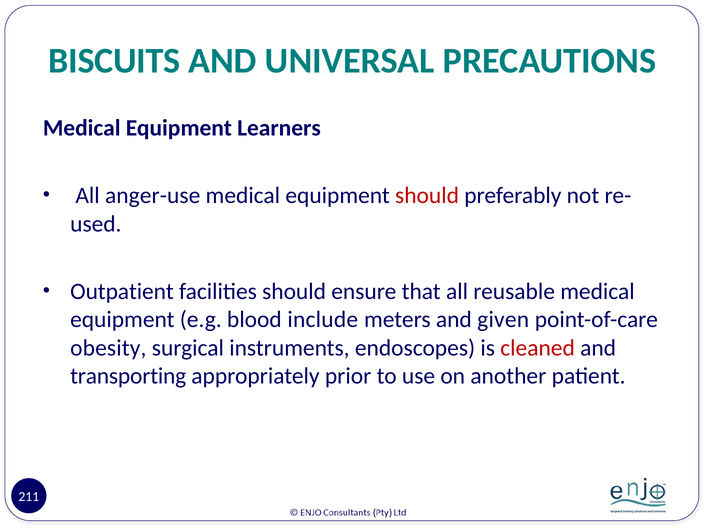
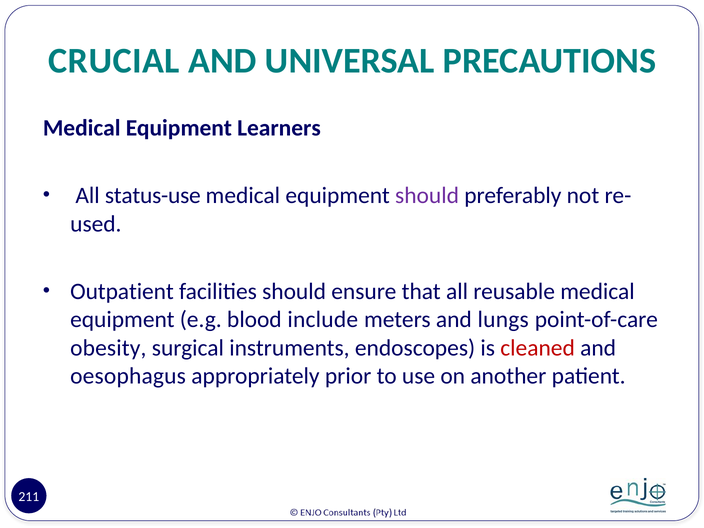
BISCUITS: BISCUITS -> CRUCIAL
anger-use: anger-use -> status-use
should at (427, 196) colour: red -> purple
given: given -> lungs
transporting: transporting -> oesophagus
